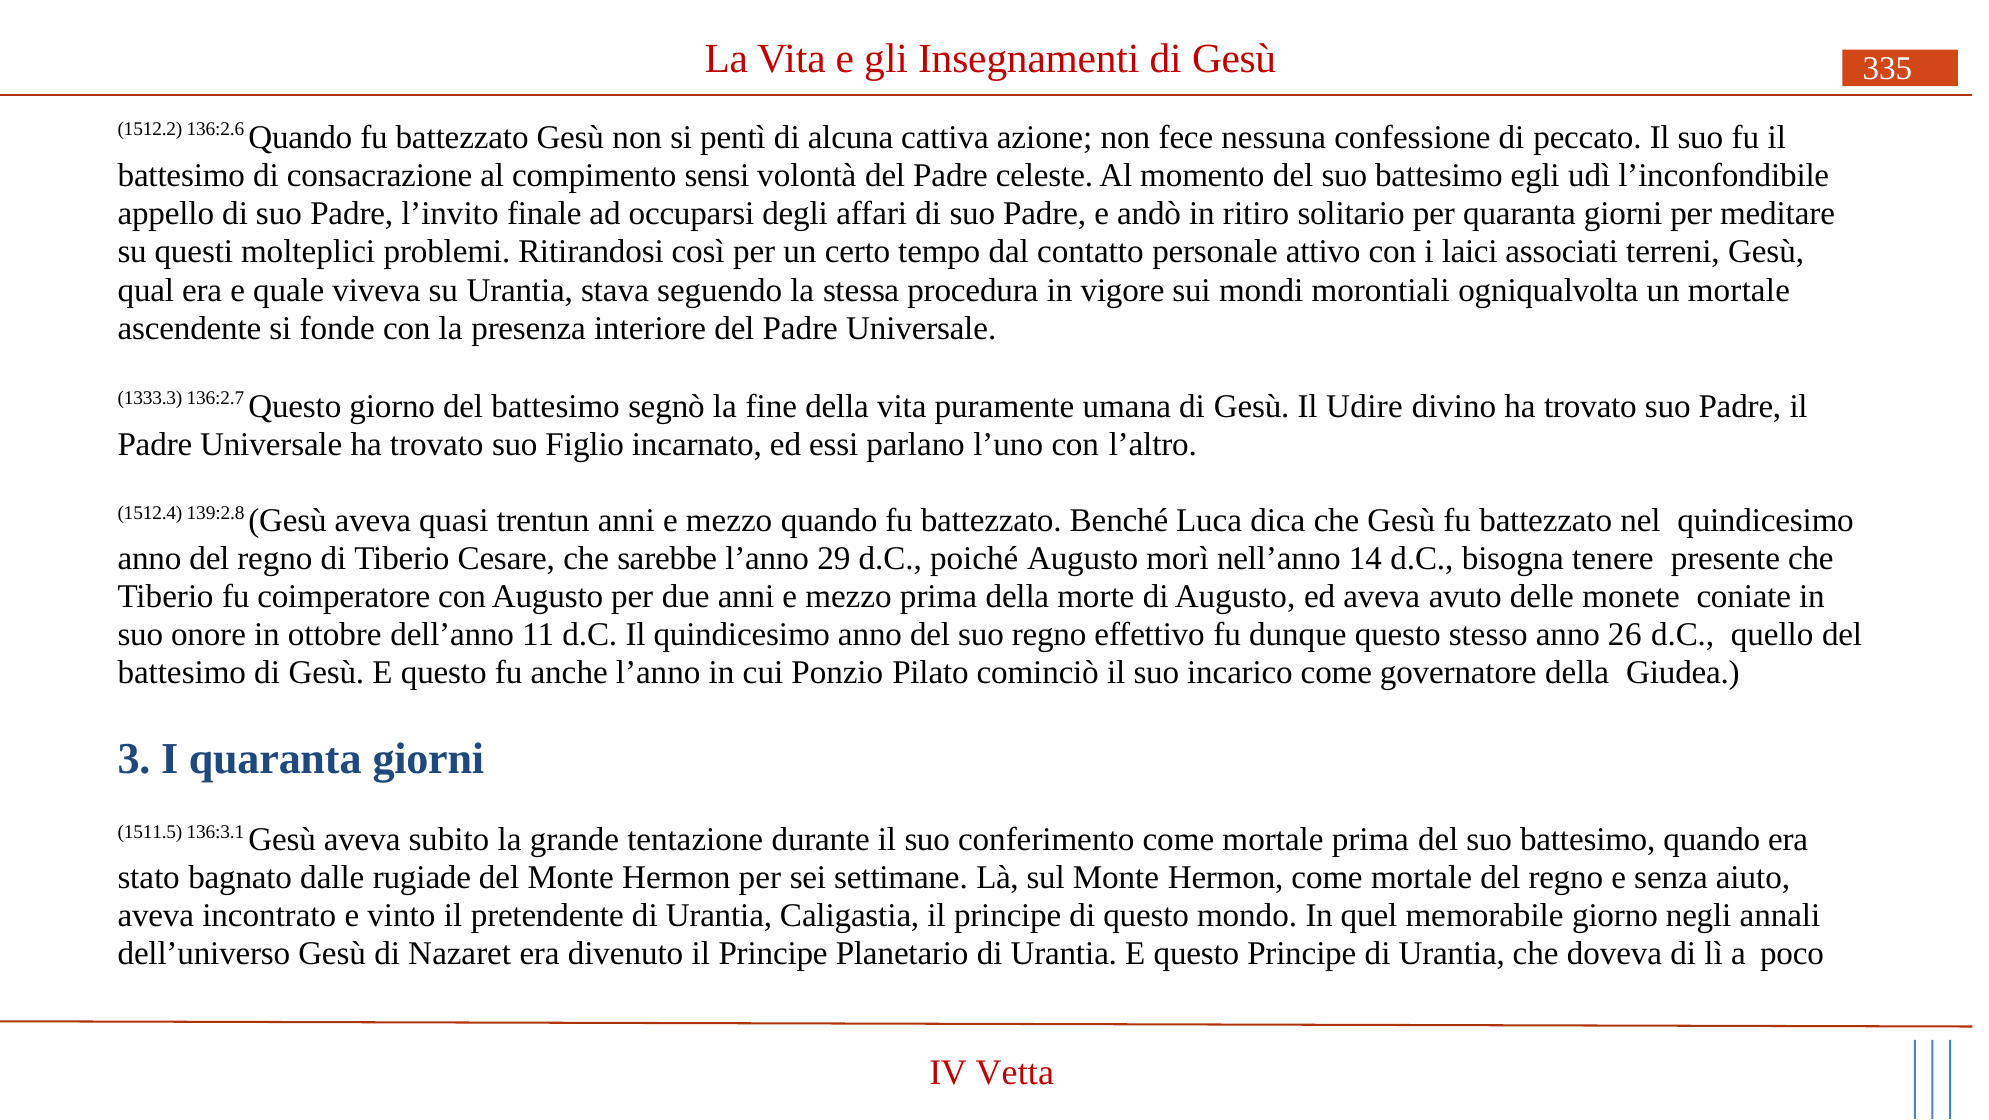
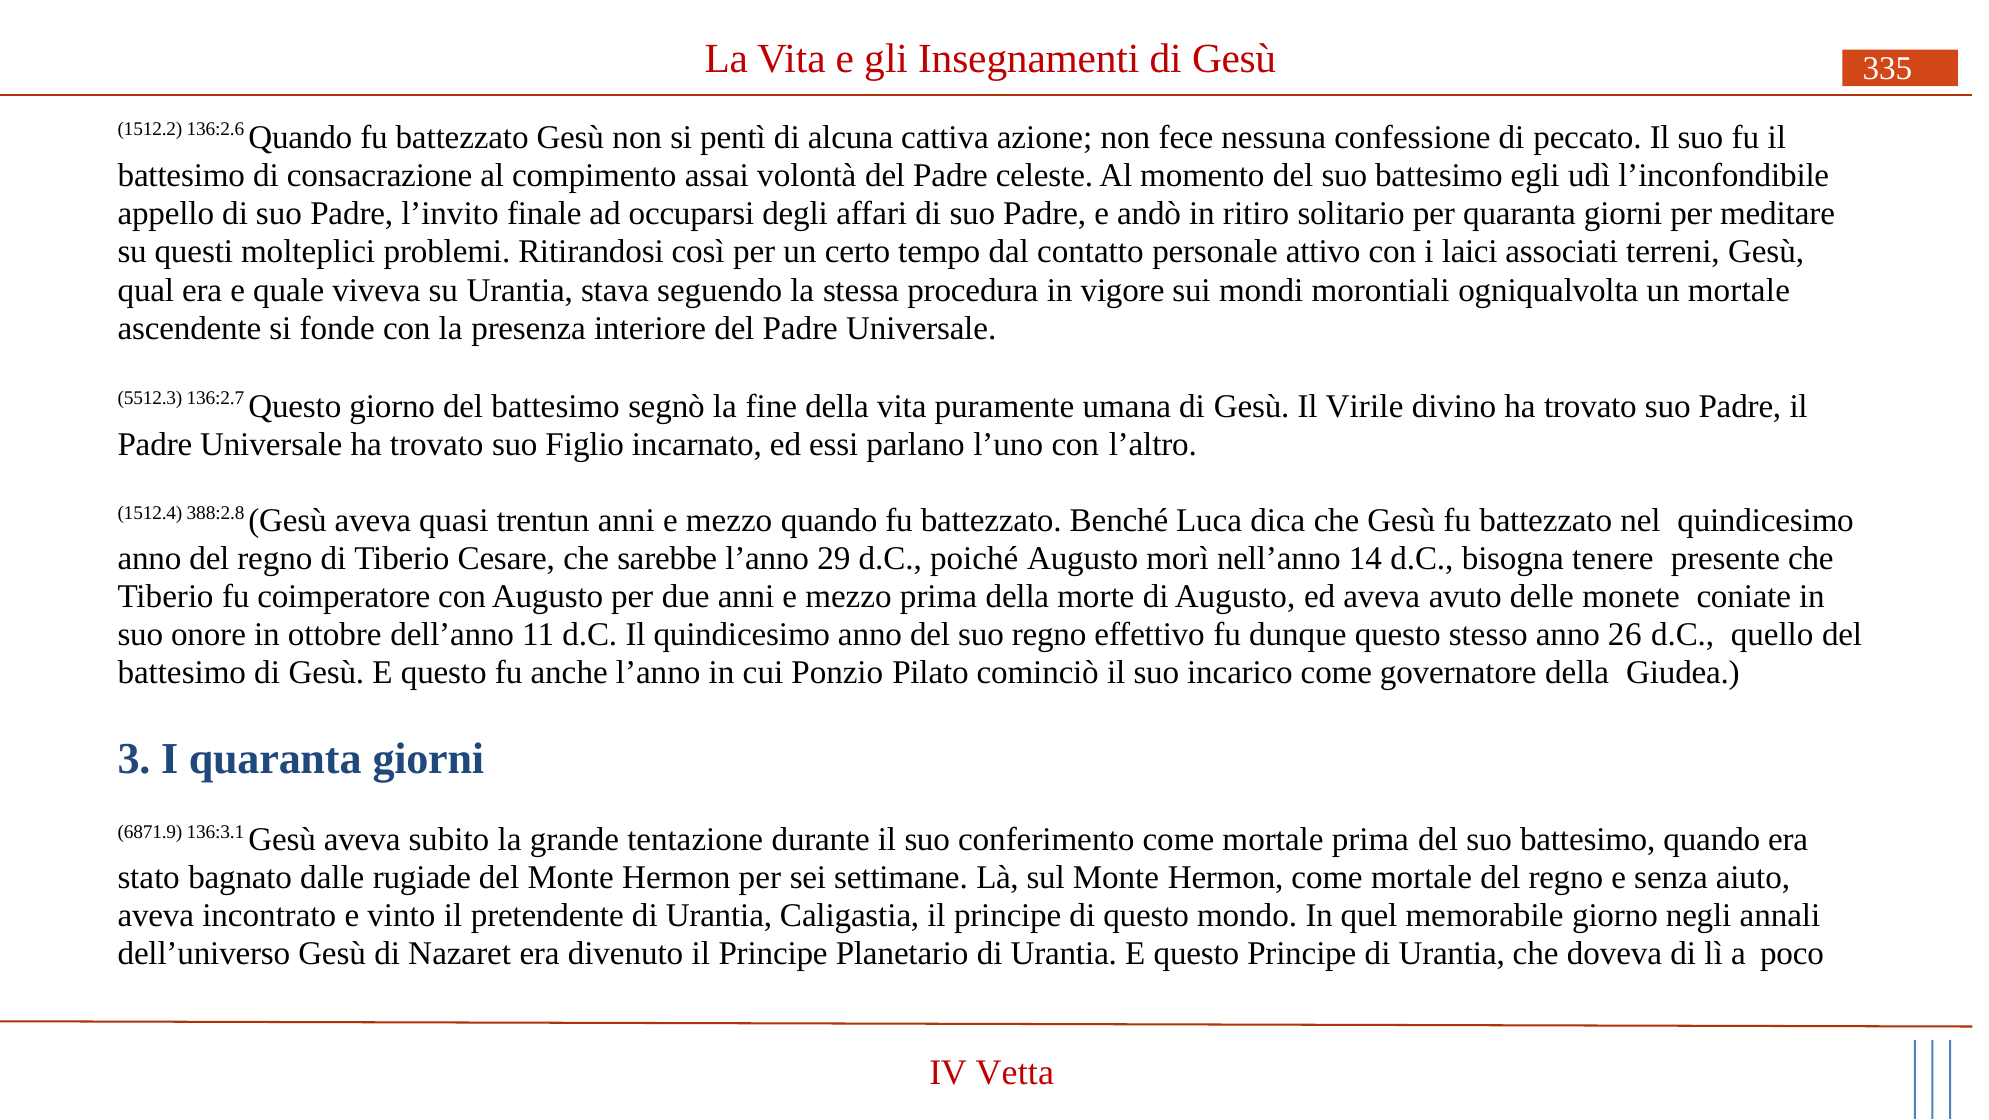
sensi: sensi -> assai
1333.3: 1333.3 -> 5512.3
Udire: Udire -> Virile
139:2.8: 139:2.8 -> 388:2.8
1511.5: 1511.5 -> 6871.9
